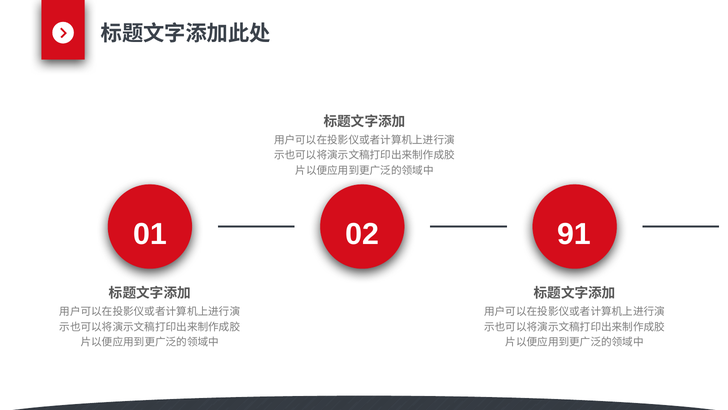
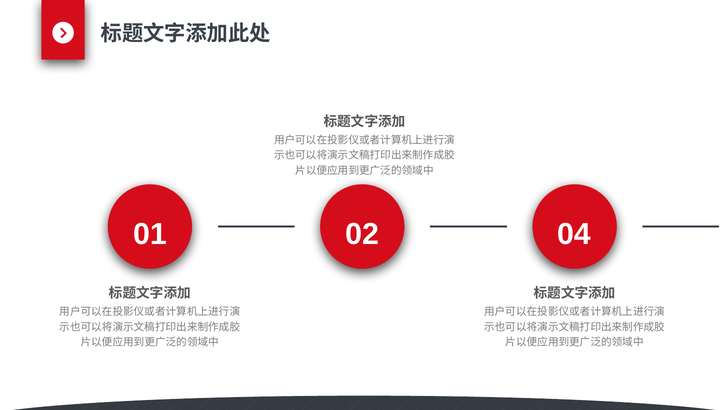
91: 91 -> 04
